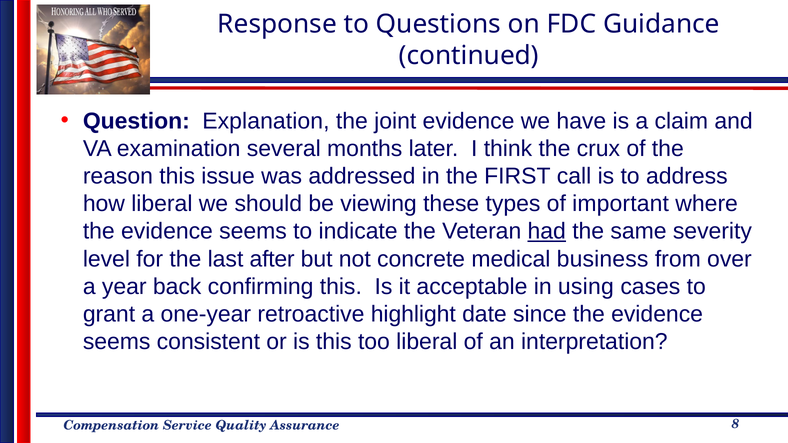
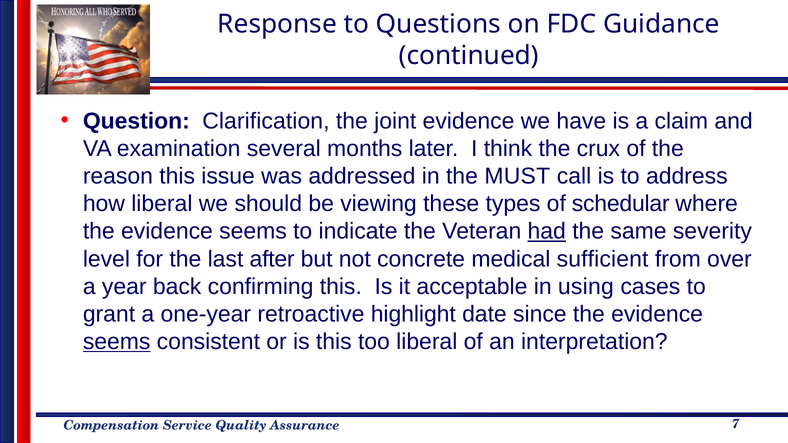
Explanation: Explanation -> Clarification
FIRST: FIRST -> MUST
important: important -> schedular
business: business -> sufficient
seems at (117, 342) underline: none -> present
8: 8 -> 7
